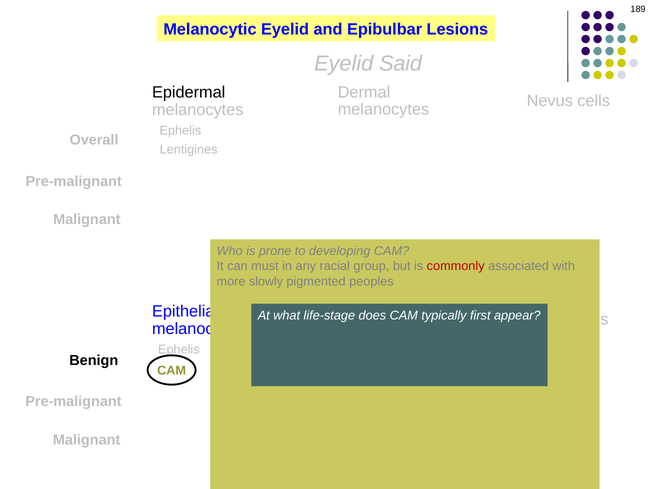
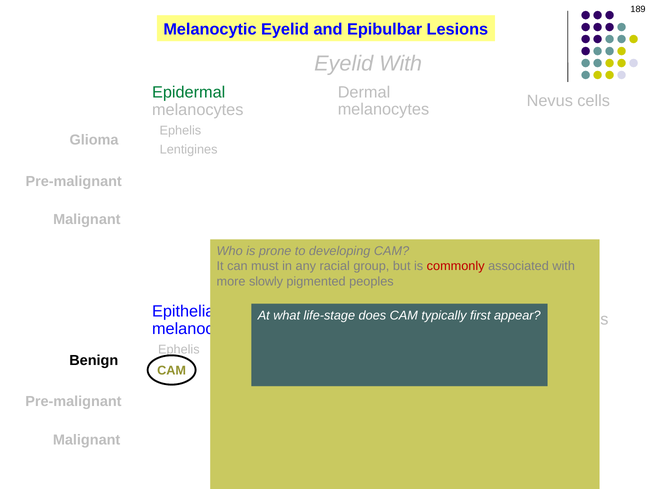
Eyelid Said: Said -> With
Epidermal colour: black -> green
Overall: Overall -> Glioma
